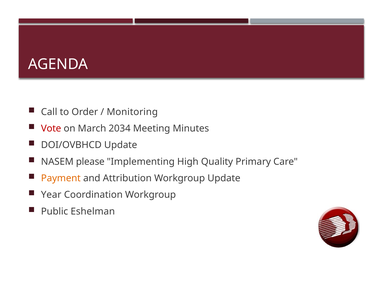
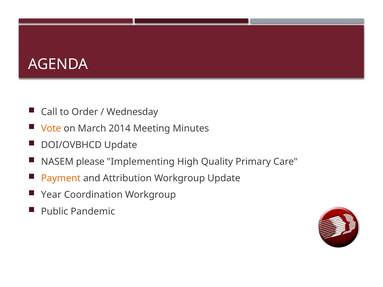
Monitoring: Monitoring -> Wednesday
Vote colour: red -> orange
2034: 2034 -> 2014
Eshelman: Eshelman -> Pandemic
